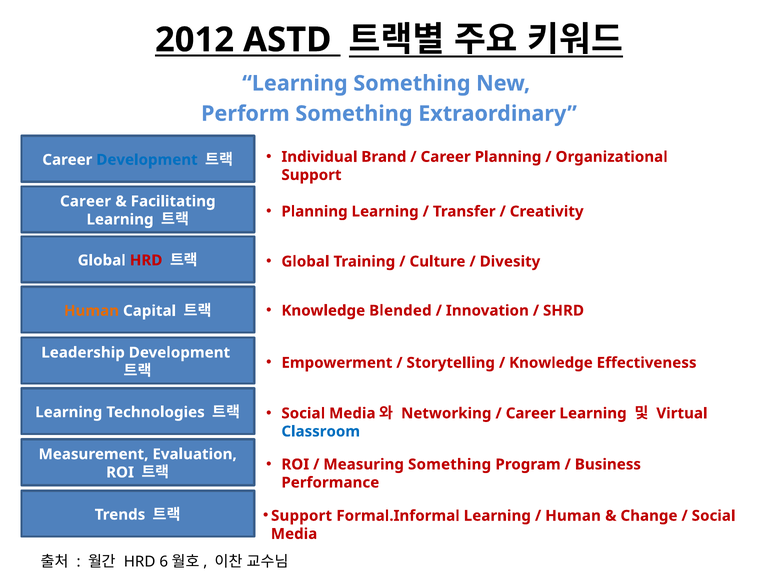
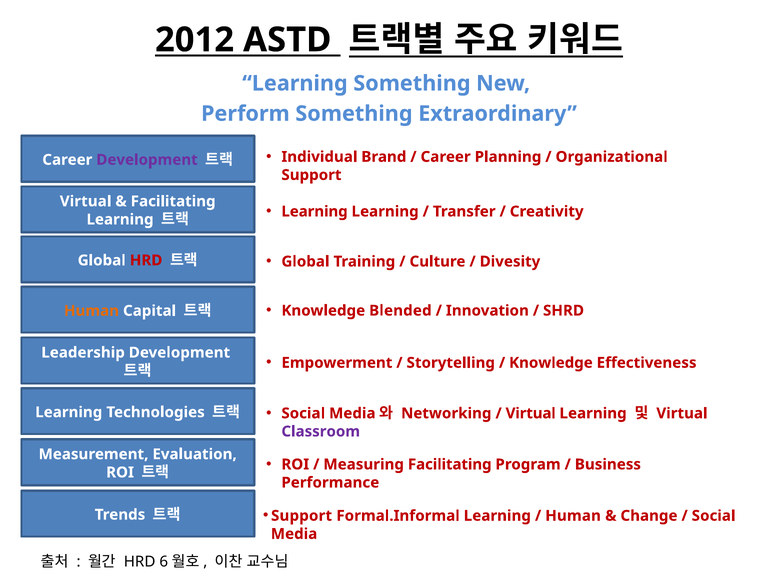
Development at (147, 160) colour: blue -> purple
Career at (86, 201): Career -> Virtual
Planning at (315, 212): Planning -> Learning
Career at (531, 414): Career -> Virtual
Classroom colour: blue -> purple
Measuring Something: Something -> Facilitating
